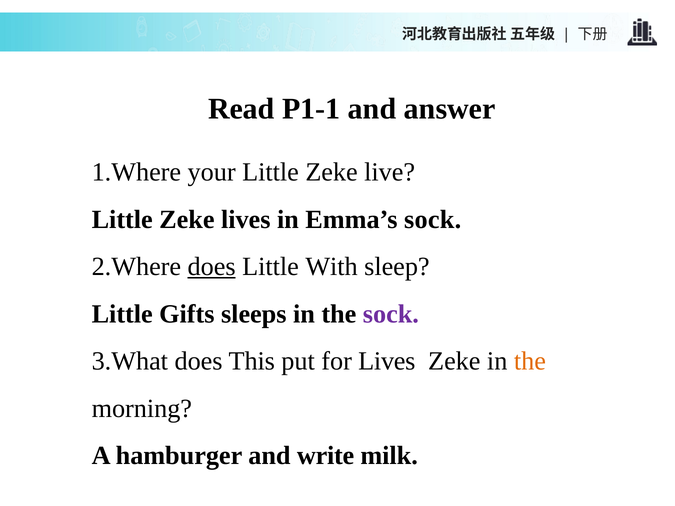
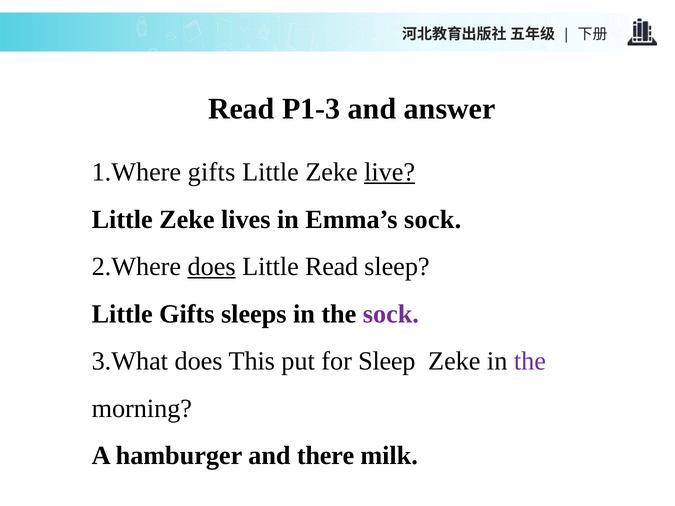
P1-1: P1-1 -> P1-3
1.Where your: your -> gifts
live underline: none -> present
Little With: With -> Read
for Lives: Lives -> Sleep
the at (530, 361) colour: orange -> purple
write: write -> there
